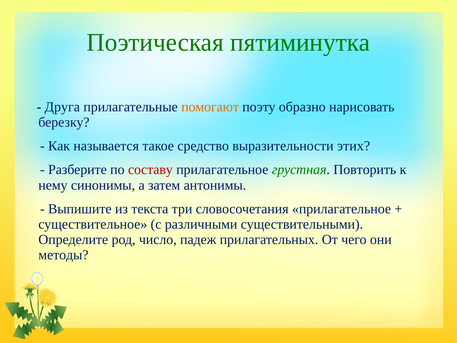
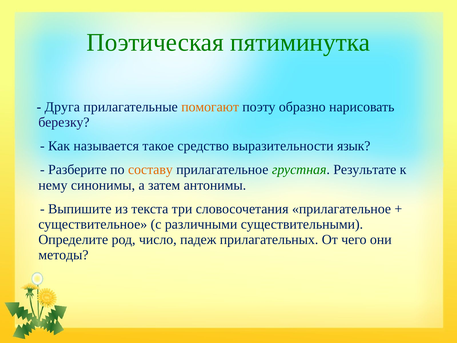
этих: этих -> язык
составу colour: red -> orange
Повторить: Повторить -> Результате
